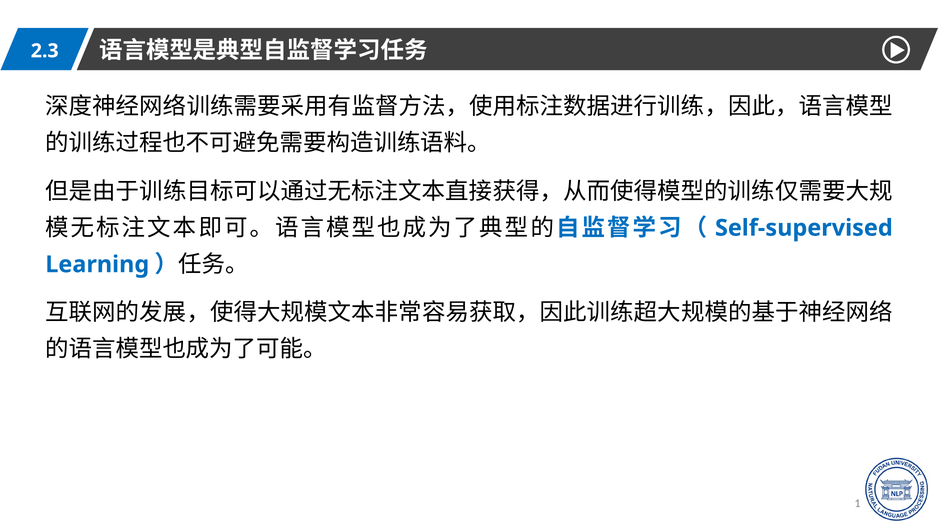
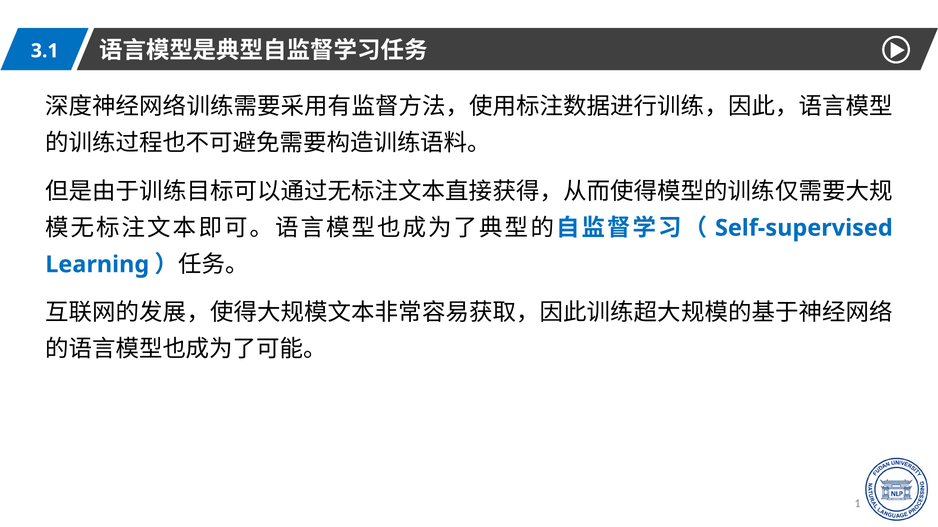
2.3: 2.3 -> 3.1
